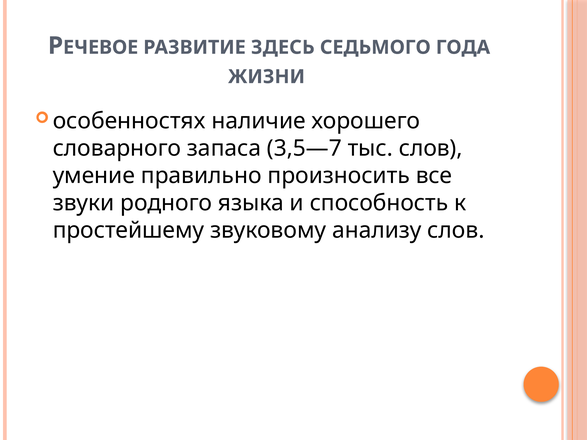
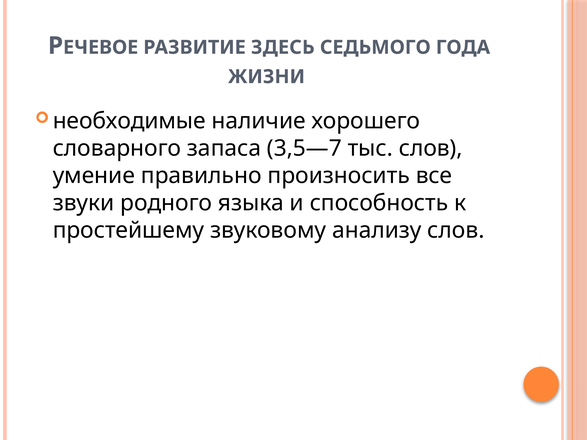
особенностях: особенностях -> необходимые
